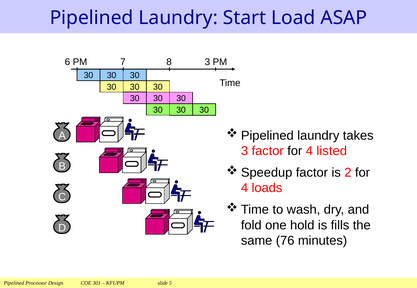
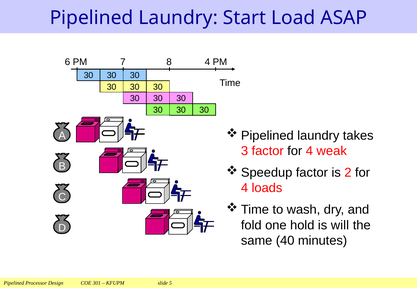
8 3: 3 -> 4
listed: listed -> weak
fills: fills -> will
76: 76 -> 40
